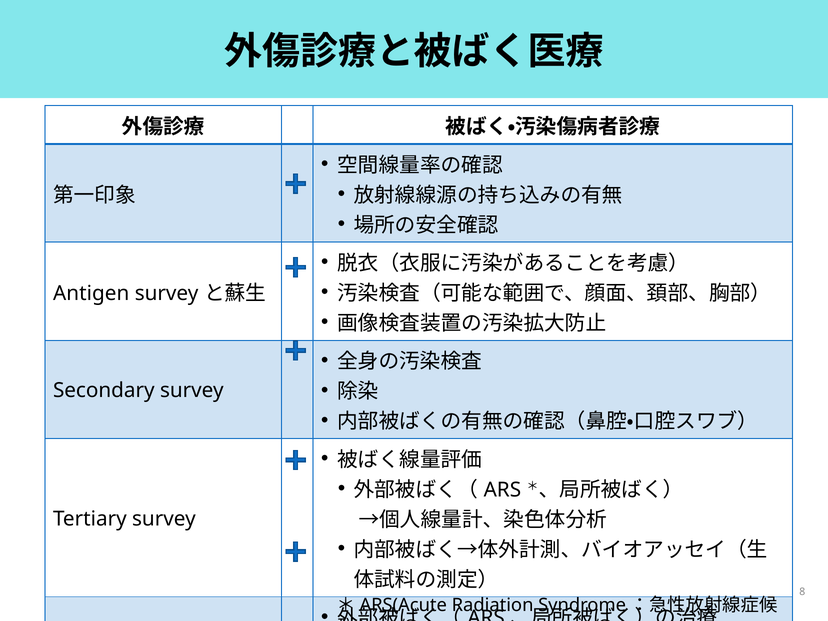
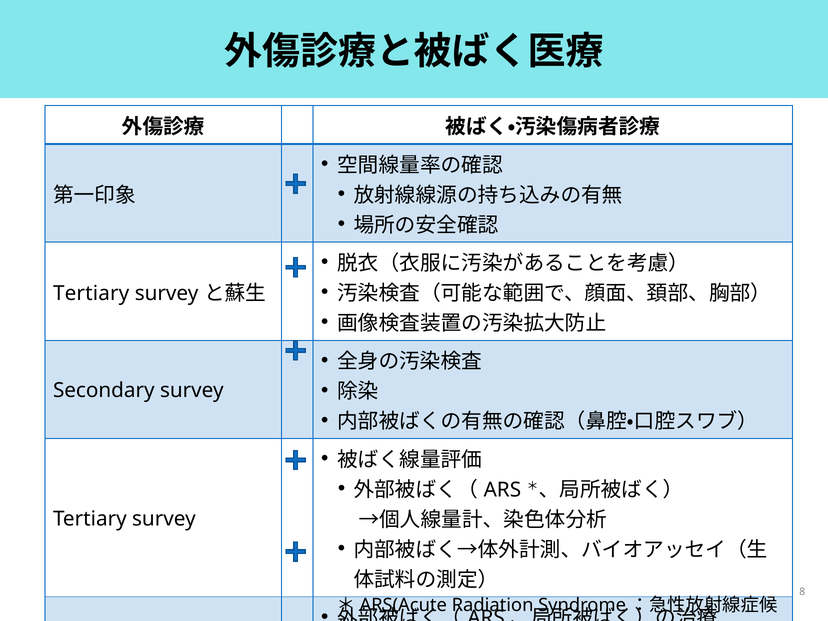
Antigen at (91, 293): Antigen -> Tertiary
